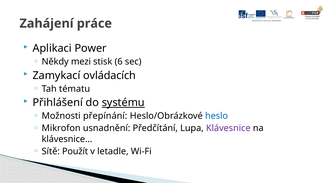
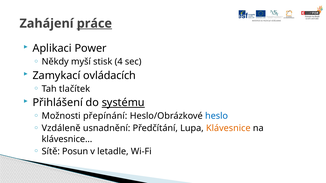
práce underline: none -> present
mezi: mezi -> myší
6: 6 -> 4
tématu: tématu -> tlačítek
Mikrofon: Mikrofon -> Vzdáleně
Klávesnice colour: purple -> orange
Použít: Použít -> Posun
